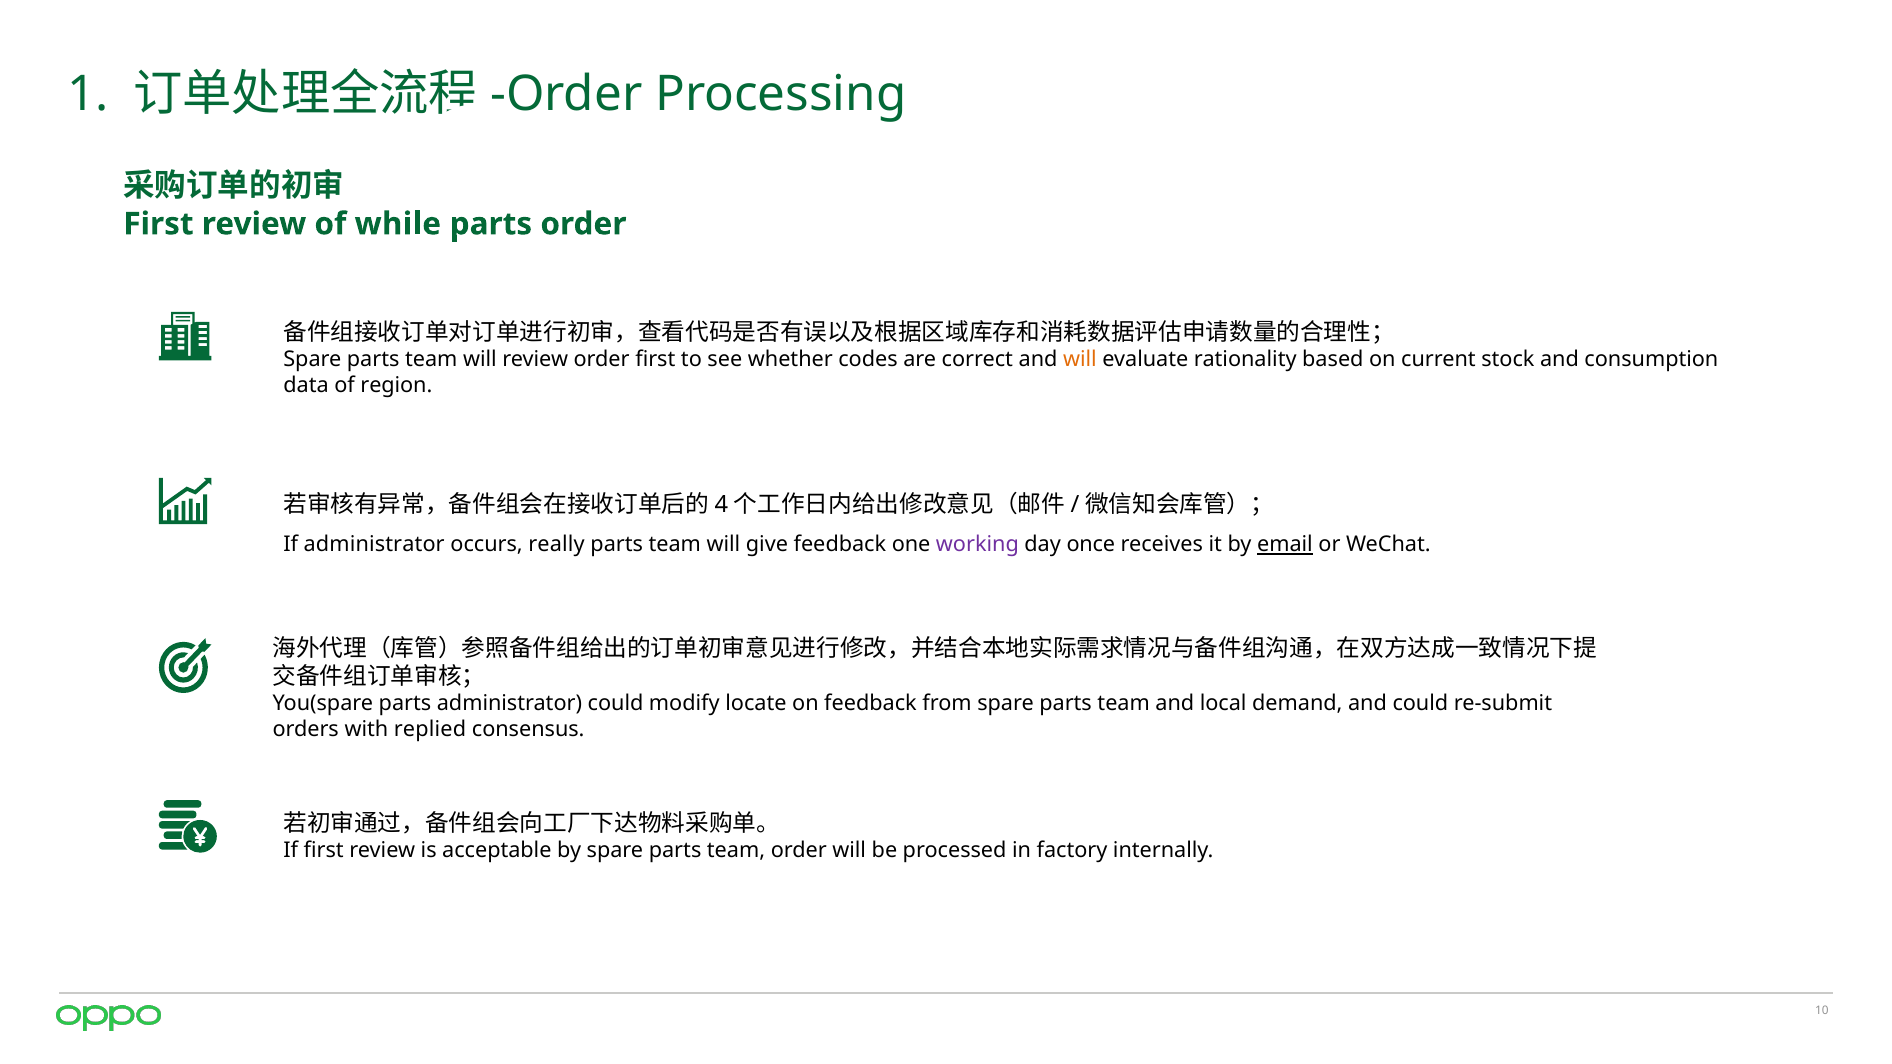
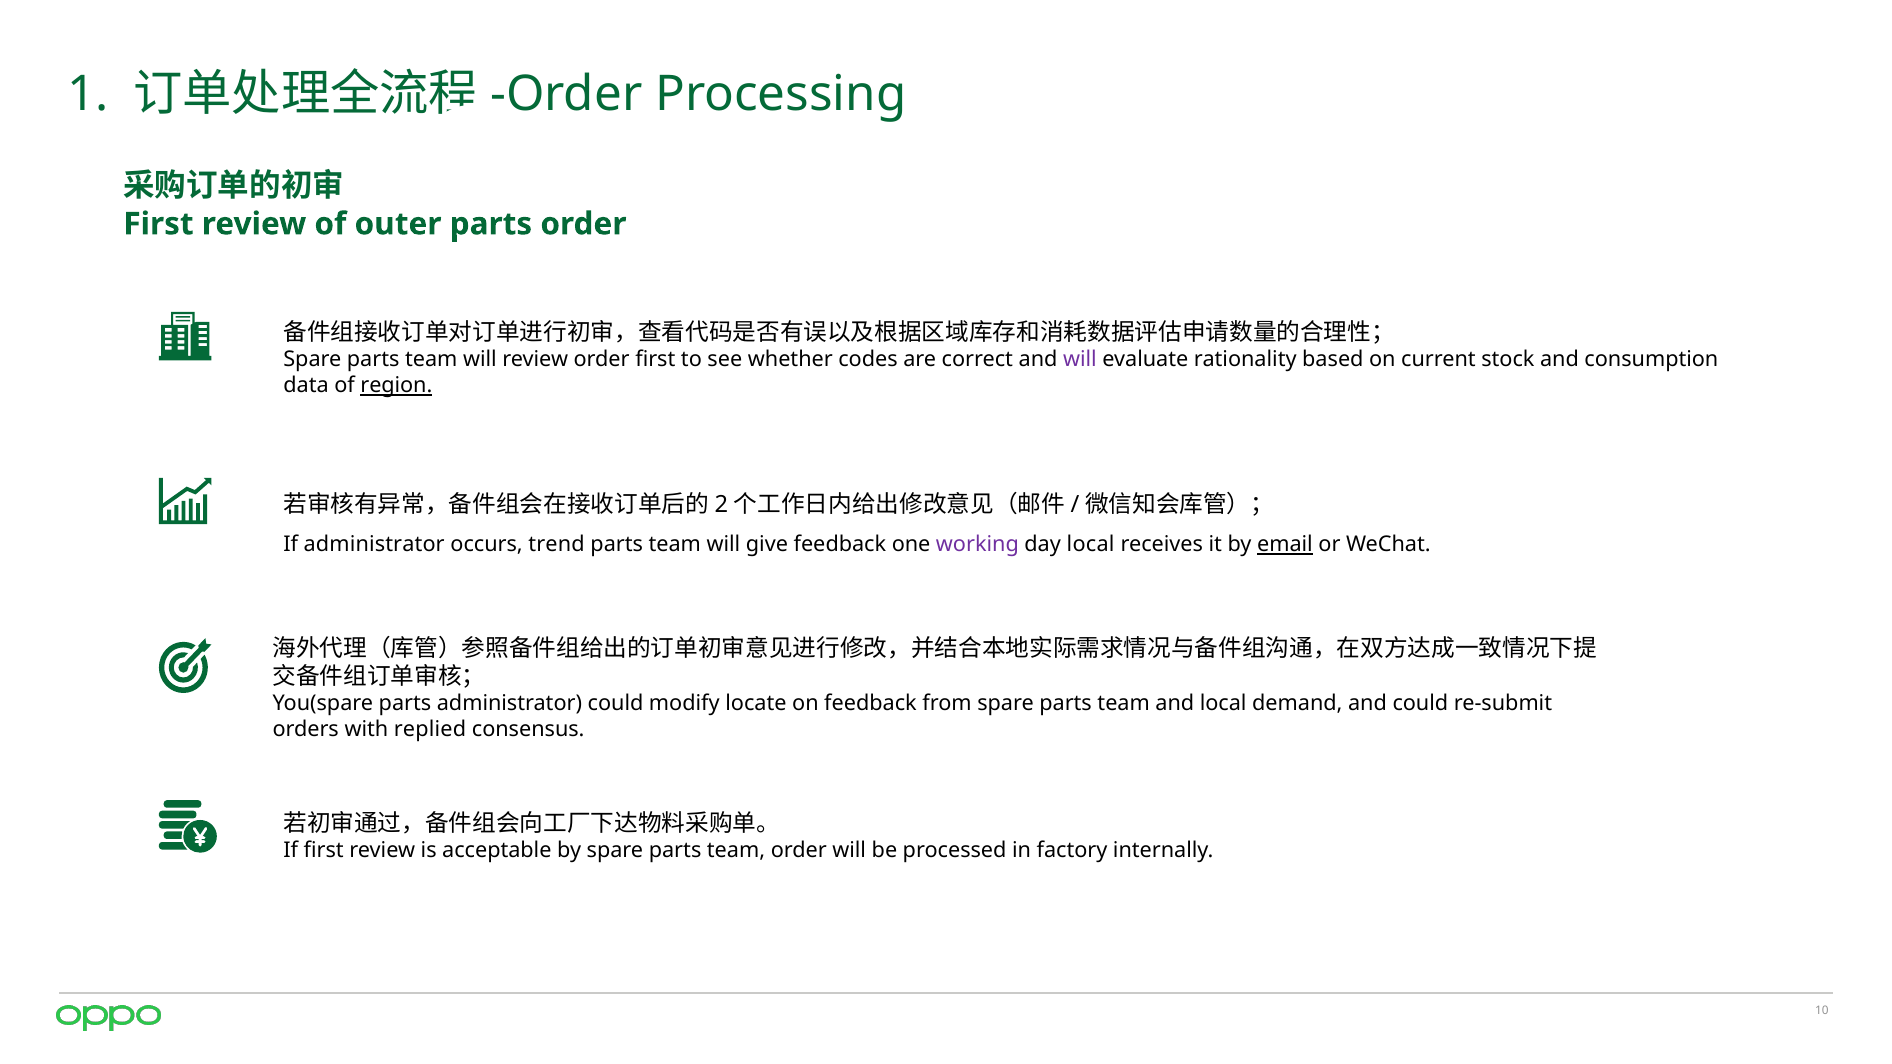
while: while -> outer
will at (1080, 360) colour: orange -> purple
region underline: none -> present
4: 4 -> 2
really: really -> trend
day once: once -> local
